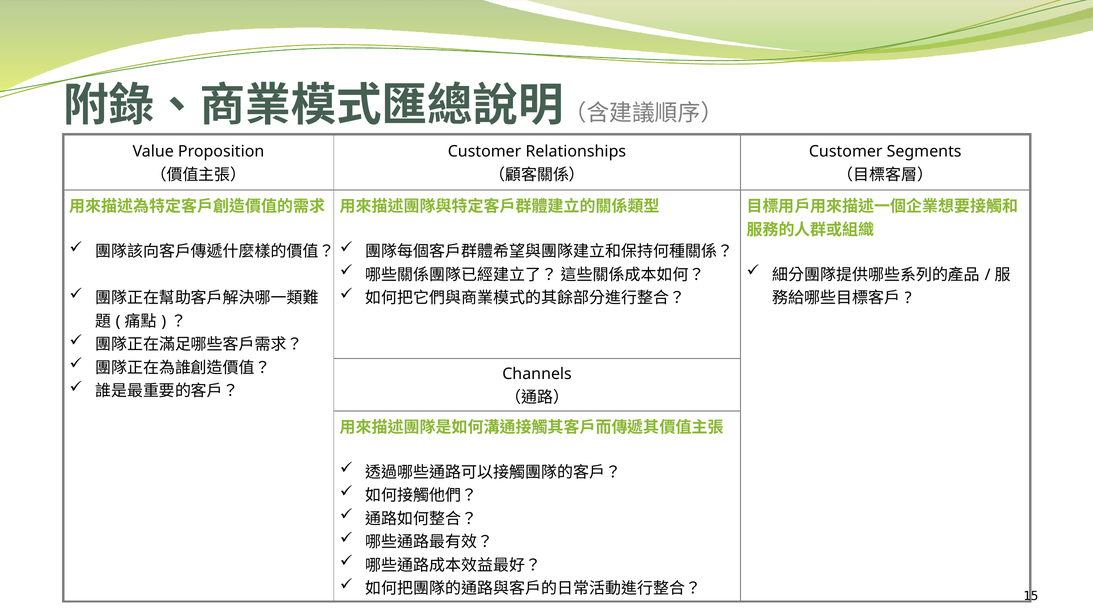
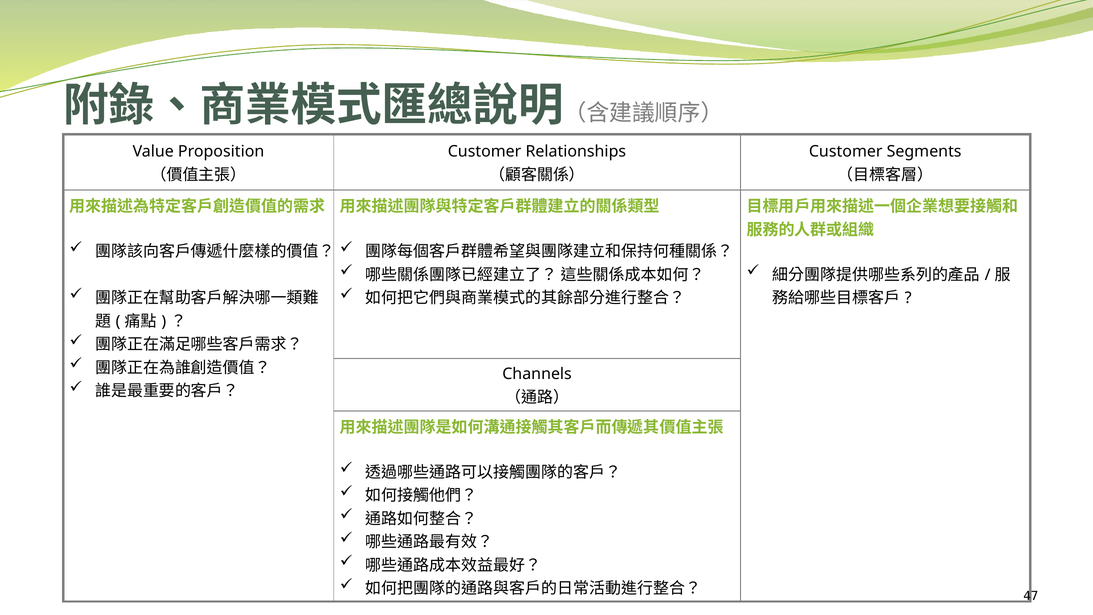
15: 15 -> 47
